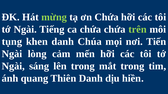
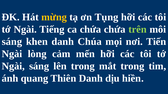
mừng colour: light green -> yellow
ơn Chứa: Chứa -> Tụng
tụng at (12, 42): tụng -> sáng
